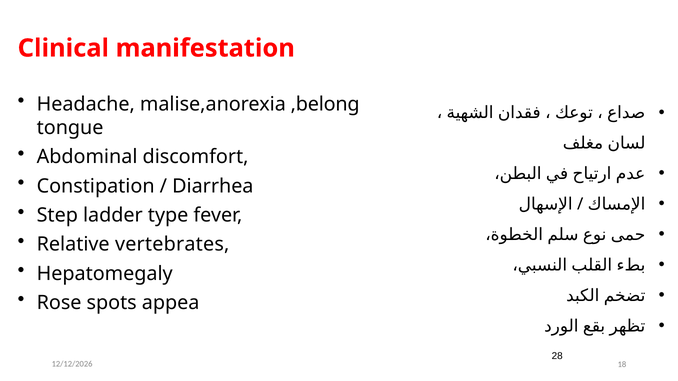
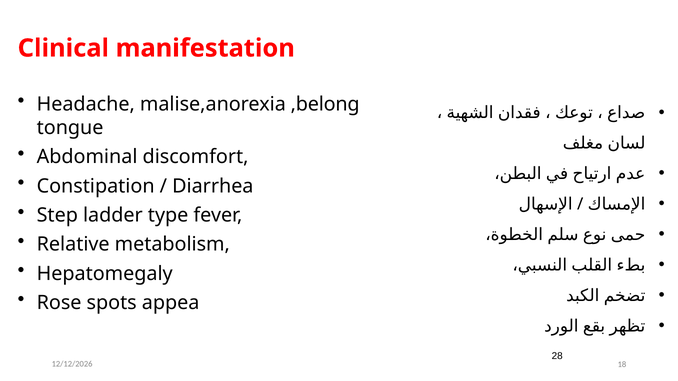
vertebrates: vertebrates -> metabolism
